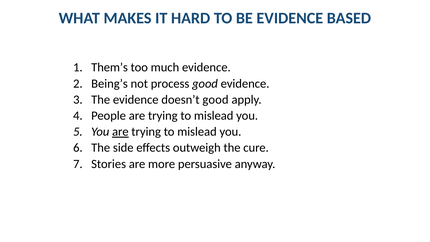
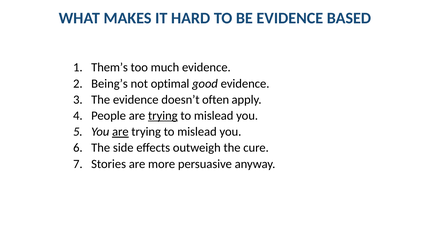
process: process -> optimal
doesn’t good: good -> often
trying at (163, 116) underline: none -> present
